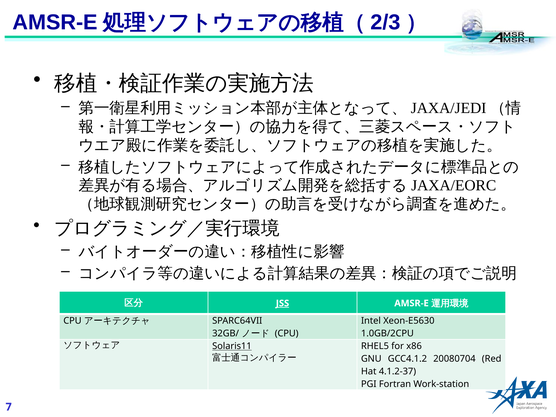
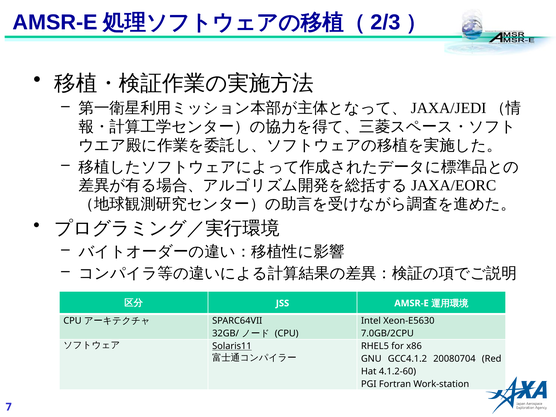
JSS underline: present -> none
1.0GB/2CPU: 1.0GB/2CPU -> 7.0GB/2CPU
4.1.2-37: 4.1.2-37 -> 4.1.2-60
